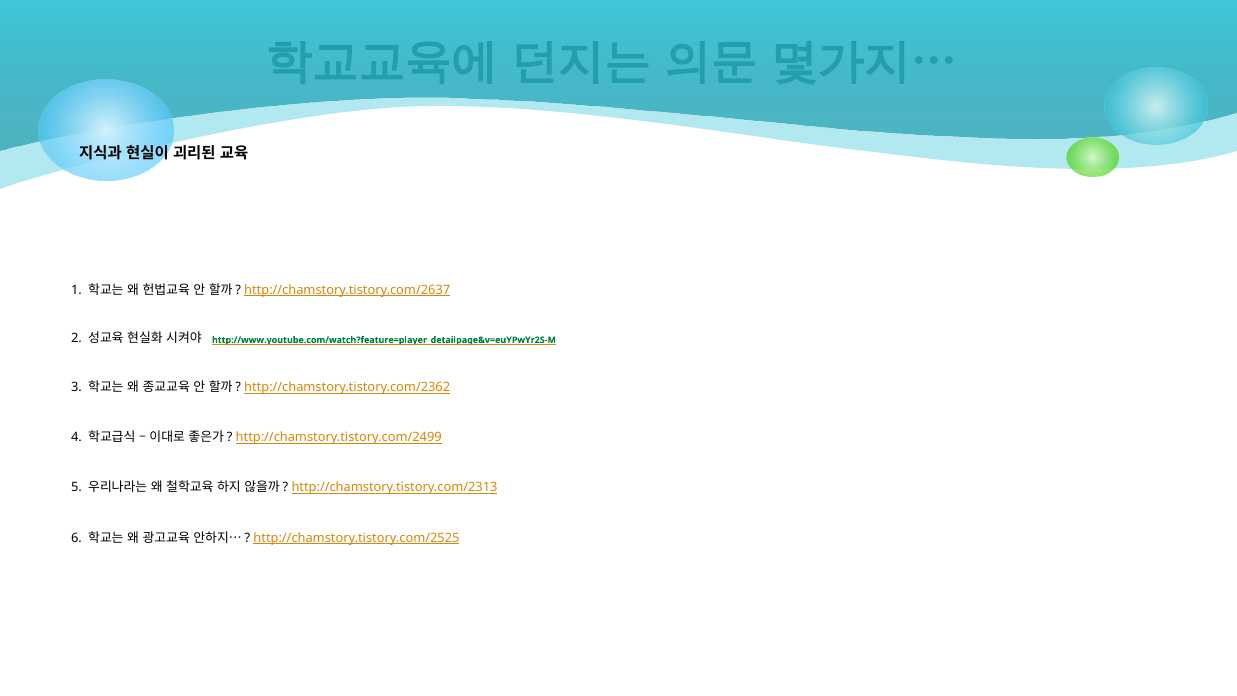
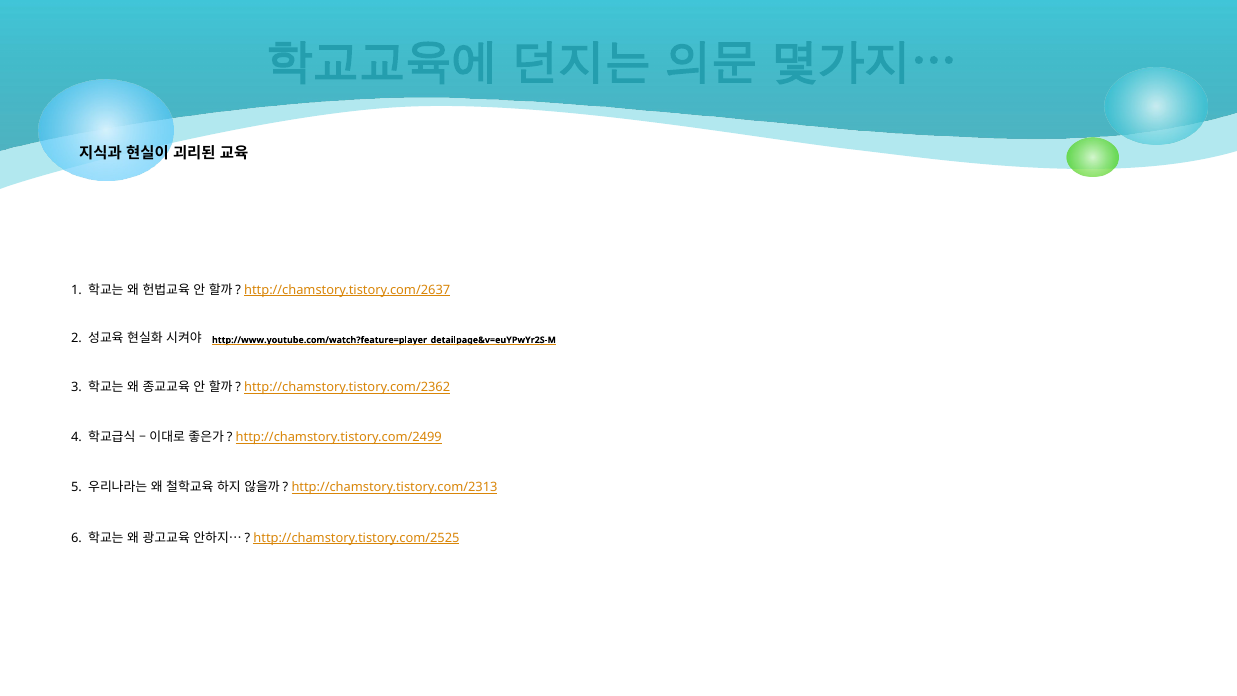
http://www.youtube.com/watch?feature=player_detailpage&v=euYPwYr2S-M colour: green -> black
